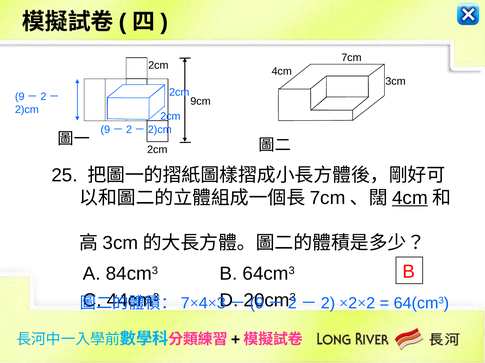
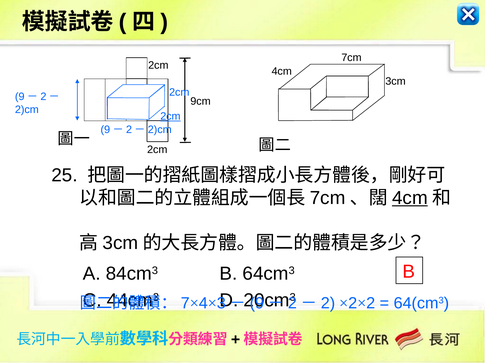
2cm at (170, 116) underline: none -> present
